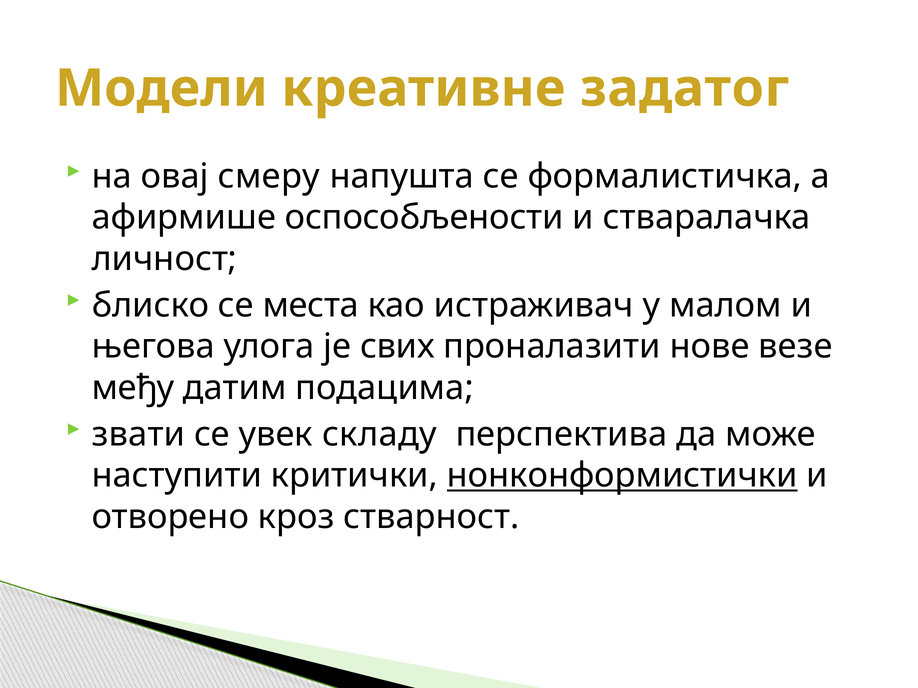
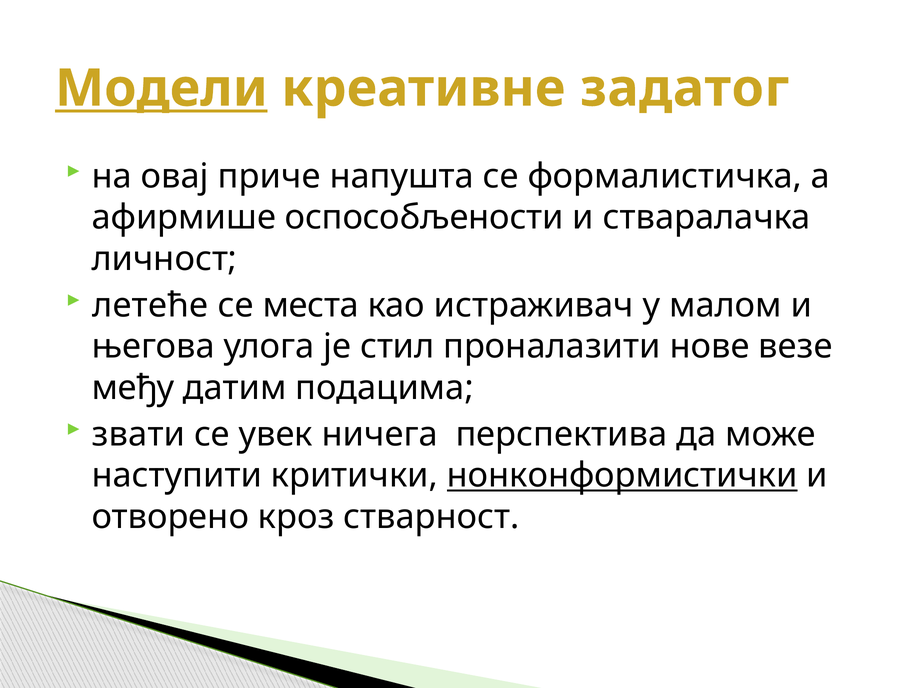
Модели underline: none -> present
смеру: смеру -> приче
блиско: блиско -> летеће
свих: свих -> стил
складу: складу -> ничега
